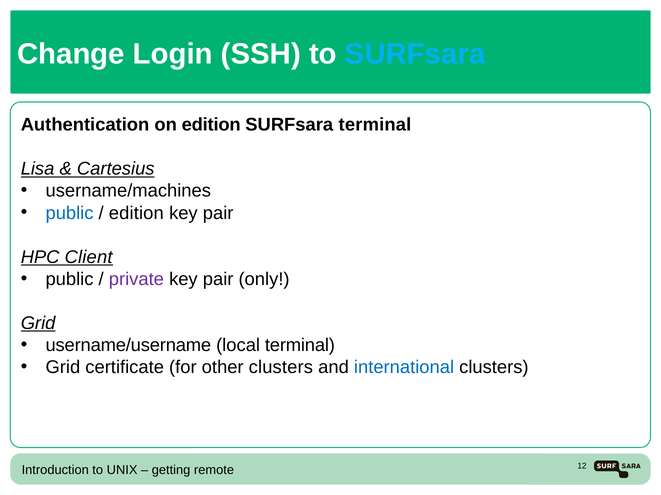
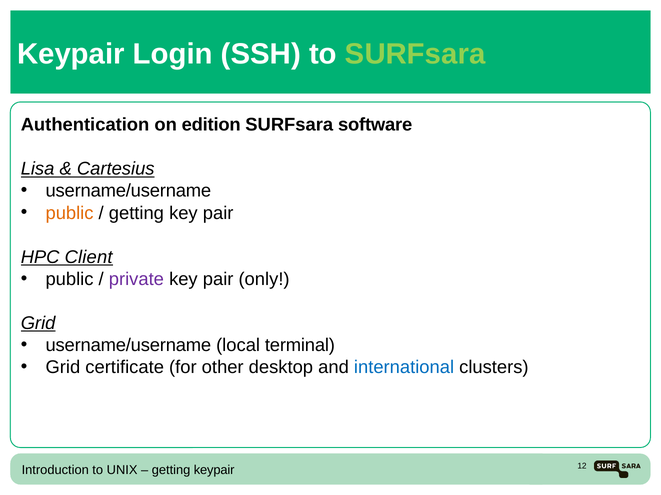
Change at (71, 54): Change -> Keypair
SURFsara at (415, 54) colour: light blue -> light green
SURFsara terminal: terminal -> software
username/machines at (128, 191): username/machines -> username/username
public at (70, 213) colour: blue -> orange
edition at (136, 213): edition -> getting
other clusters: clusters -> desktop
remote at (214, 471): remote -> keypair
